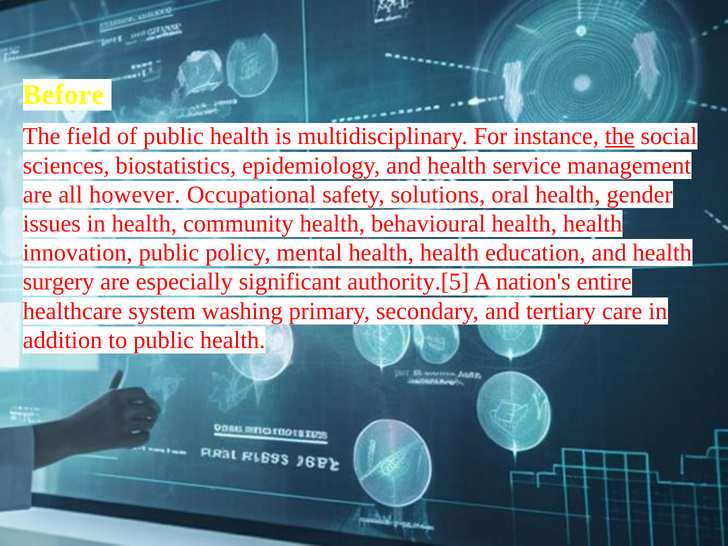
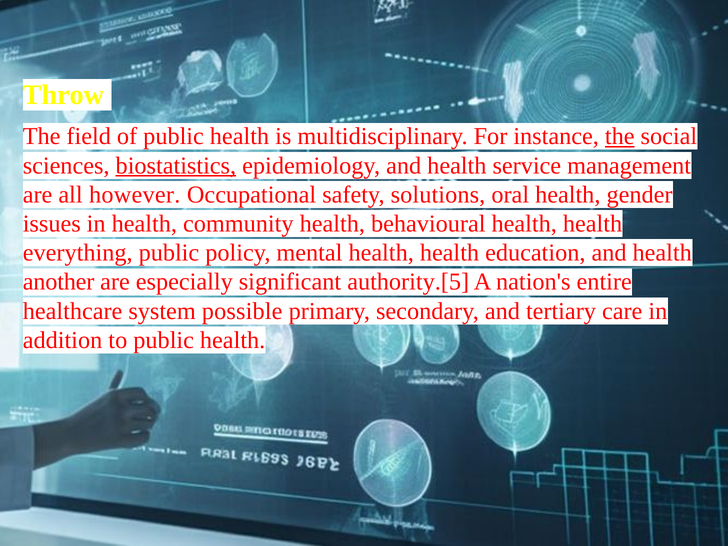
Before: Before -> Throw
biostatistics underline: none -> present
innovation: innovation -> everything
surgery: surgery -> another
washing: washing -> possible
